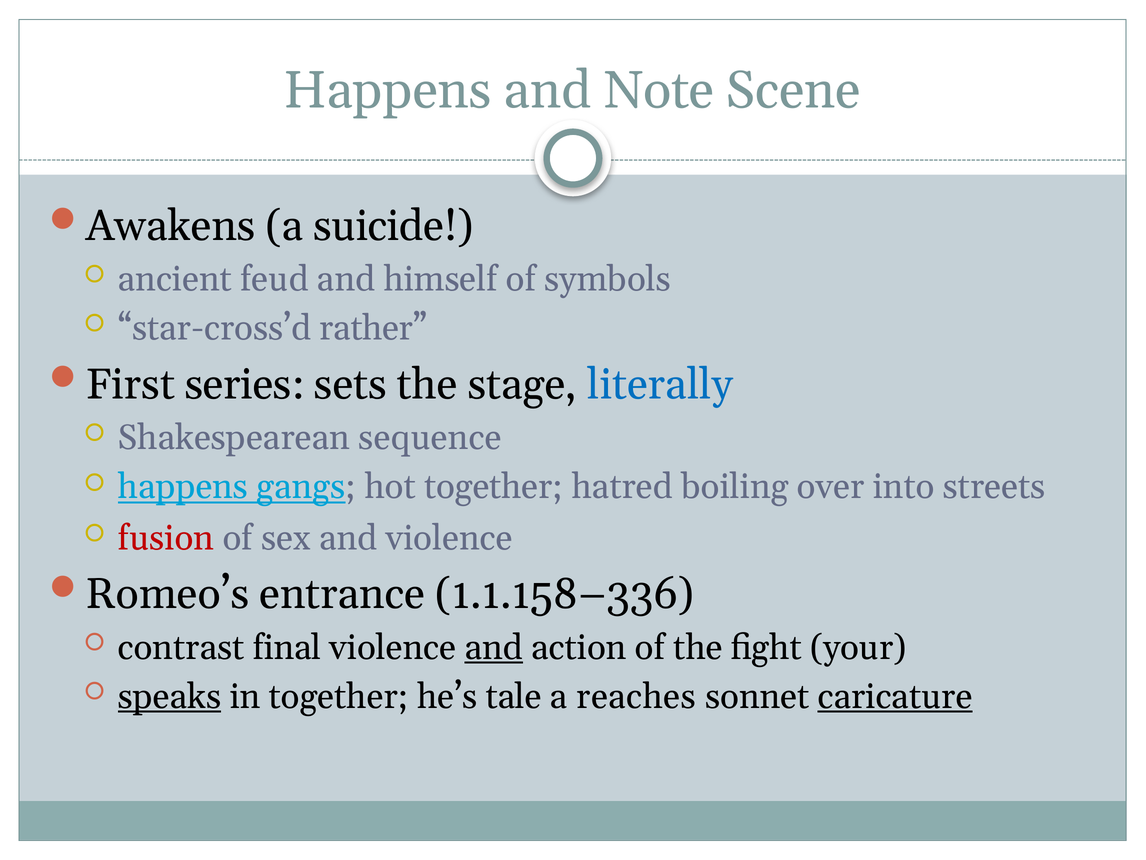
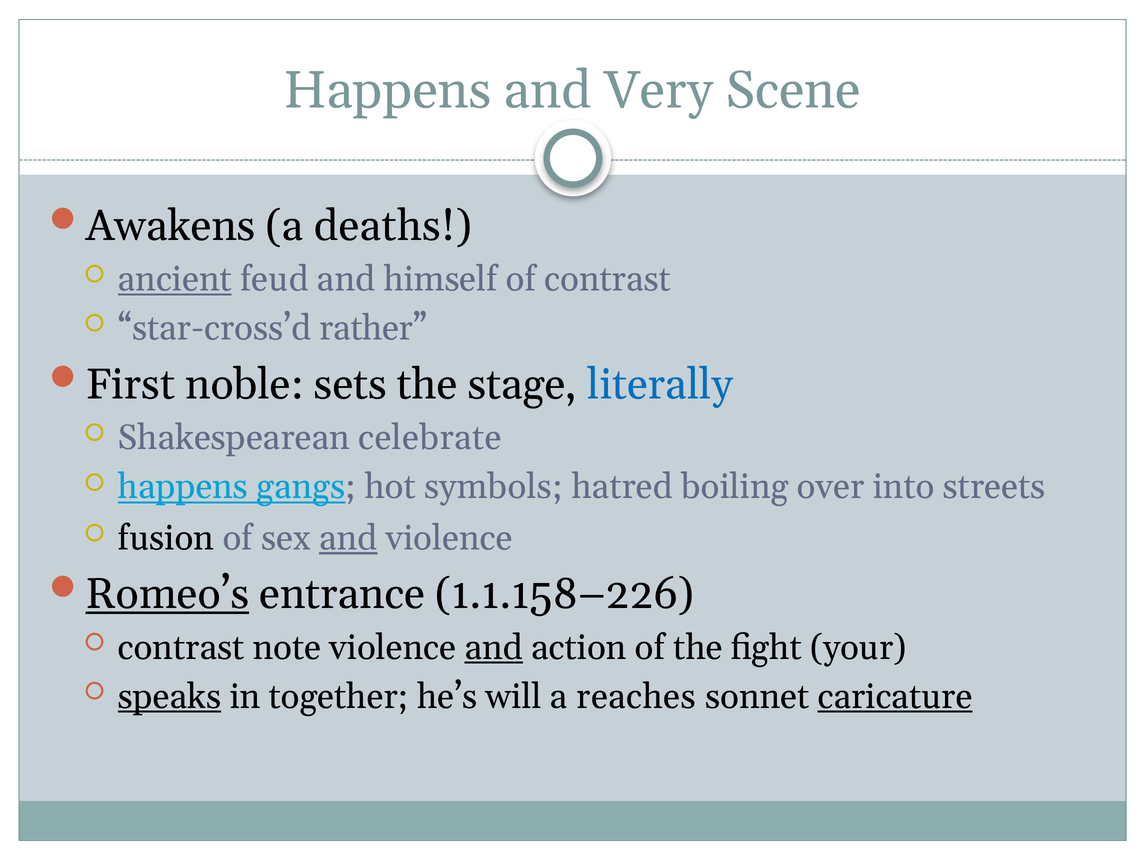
Note: Note -> Very
suicide: suicide -> deaths
ancient underline: none -> present
of symbols: symbols -> contrast
series: series -> noble
sequence: sequence -> celebrate
hot together: together -> symbols
fusion colour: red -> black
and at (348, 538) underline: none -> present
Romeo’s underline: none -> present
1.1.158–336: 1.1.158–336 -> 1.1.158–226
final: final -> note
tale: tale -> will
